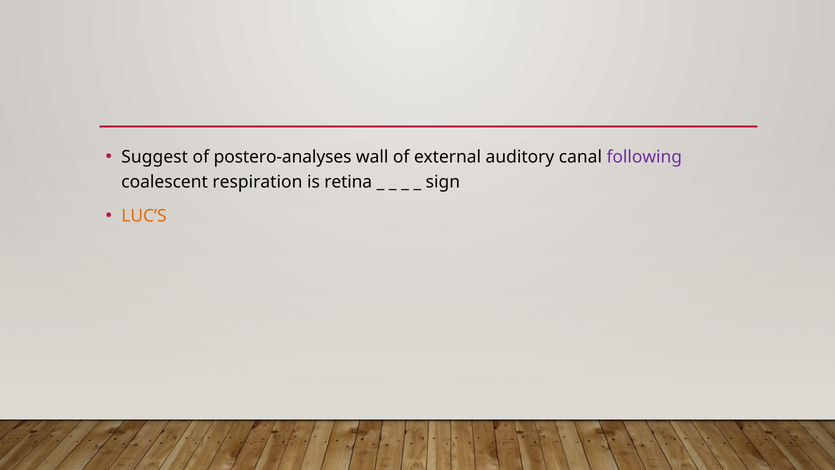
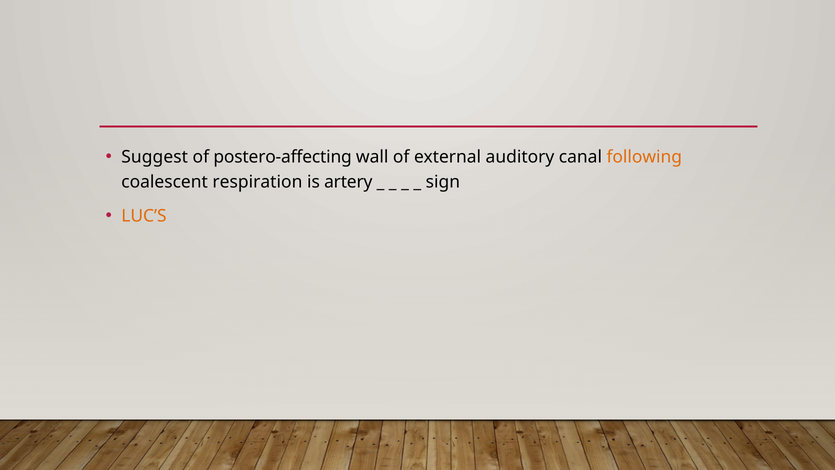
postero-analyses: postero-analyses -> postero-affecting
following colour: purple -> orange
retina: retina -> artery
